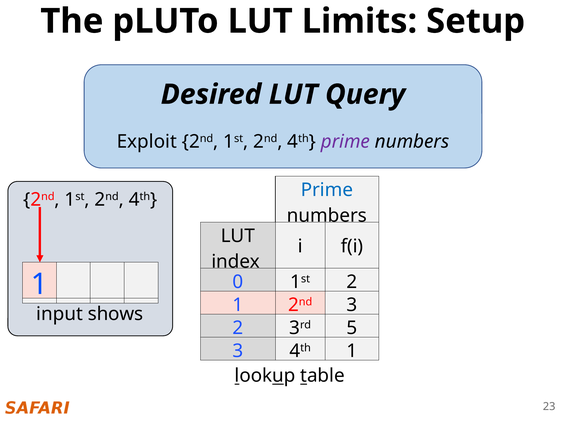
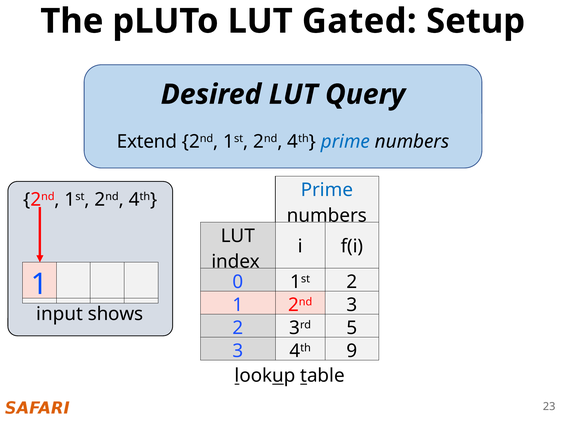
Limits: Limits -> Gated
Exploit: Exploit -> Extend
prime at (345, 142) colour: purple -> blue
4th 1: 1 -> 9
